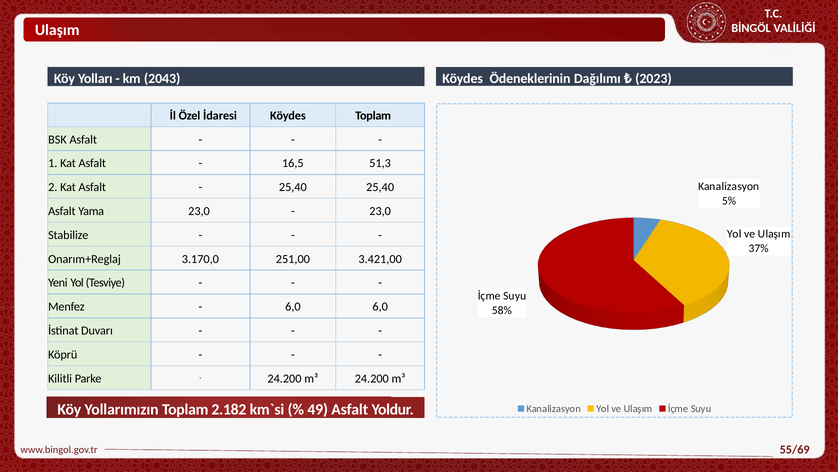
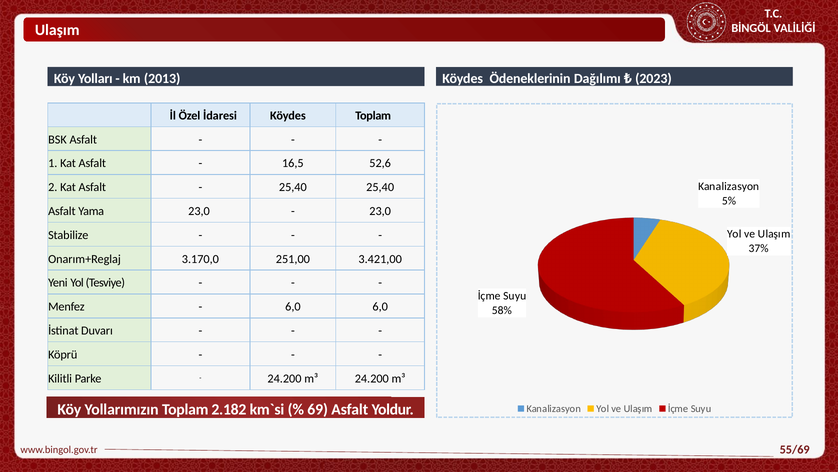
2043: 2043 -> 2013
51,3: 51,3 -> 52,6
49: 49 -> 69
